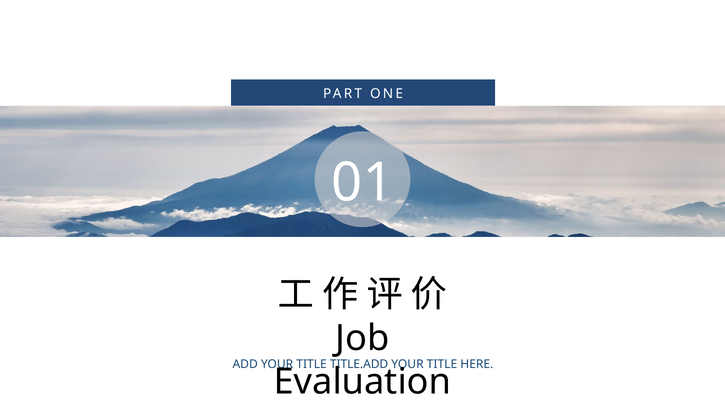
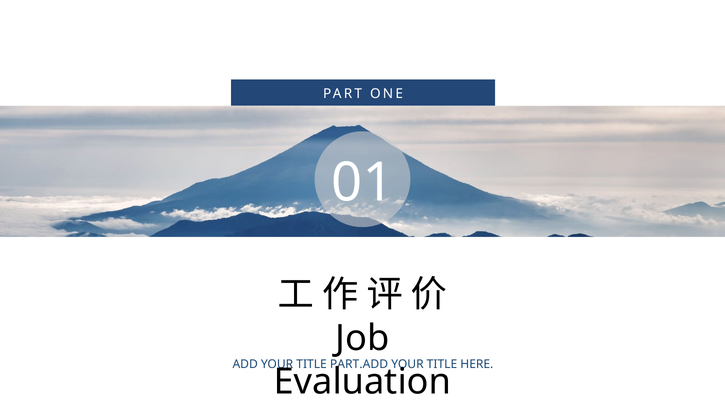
TITLE.ADD: TITLE.ADD -> PART.ADD
